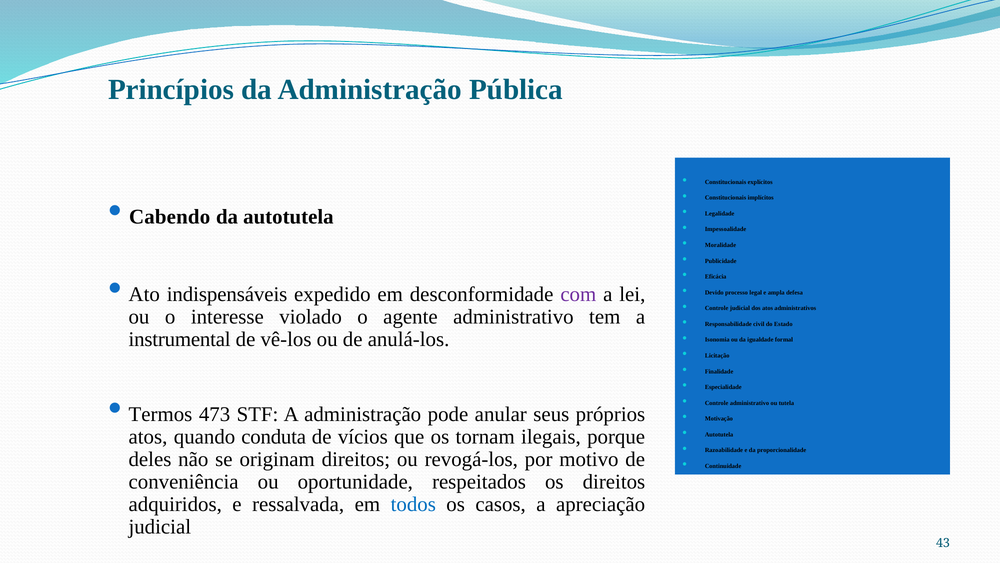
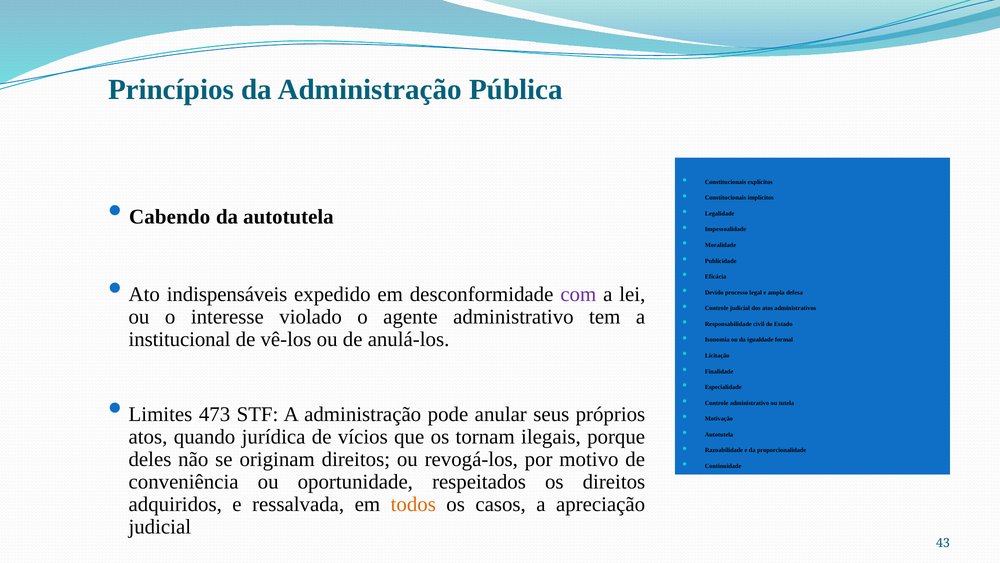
instrumental: instrumental -> institucional
Termos: Termos -> Limites
conduta: conduta -> jurídica
todos colour: blue -> orange
